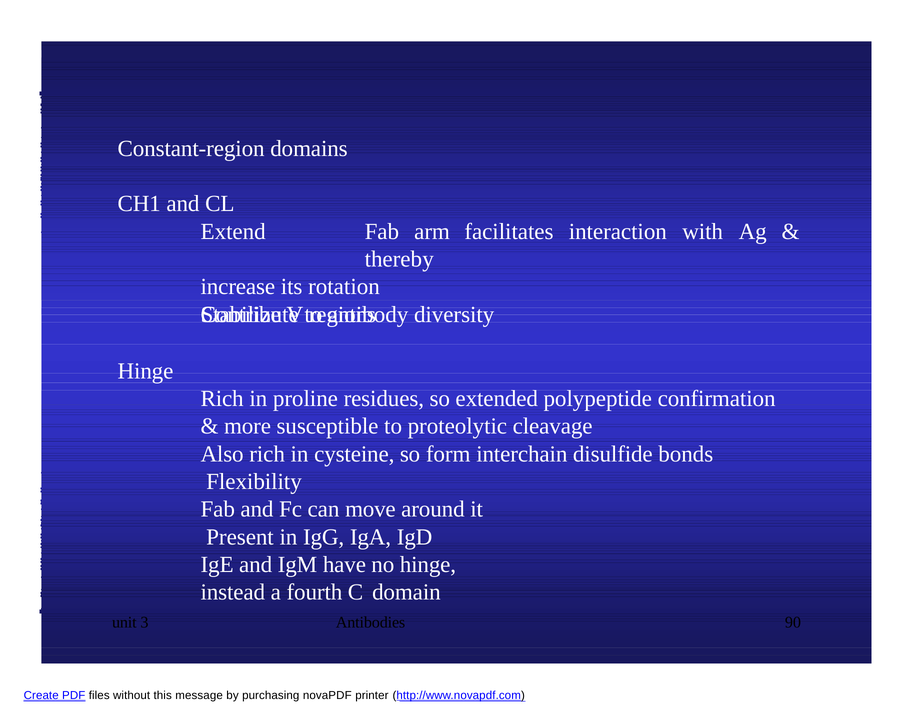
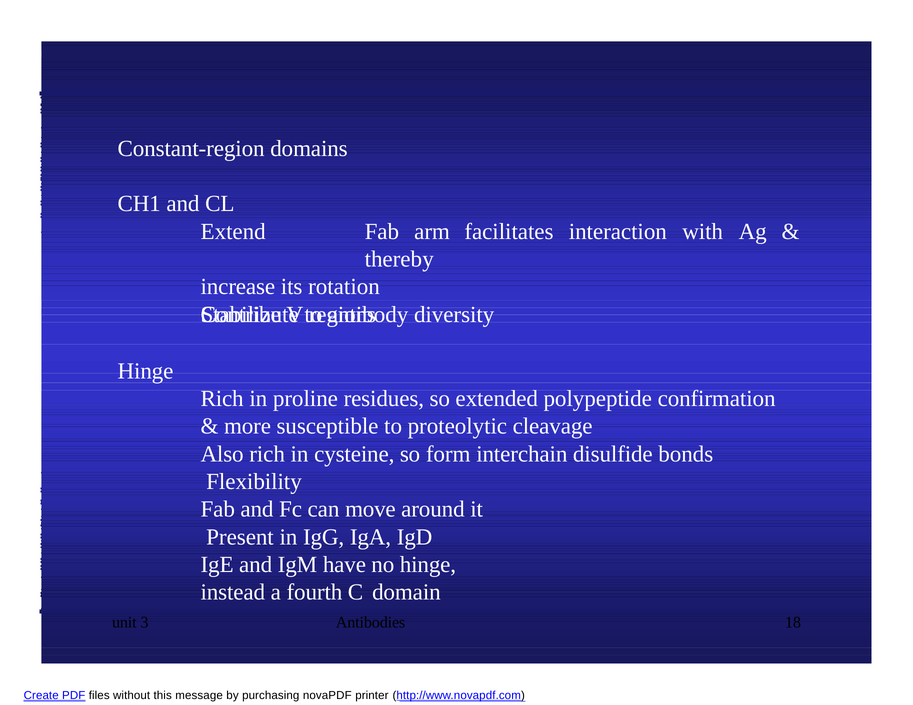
90: 90 -> 18
